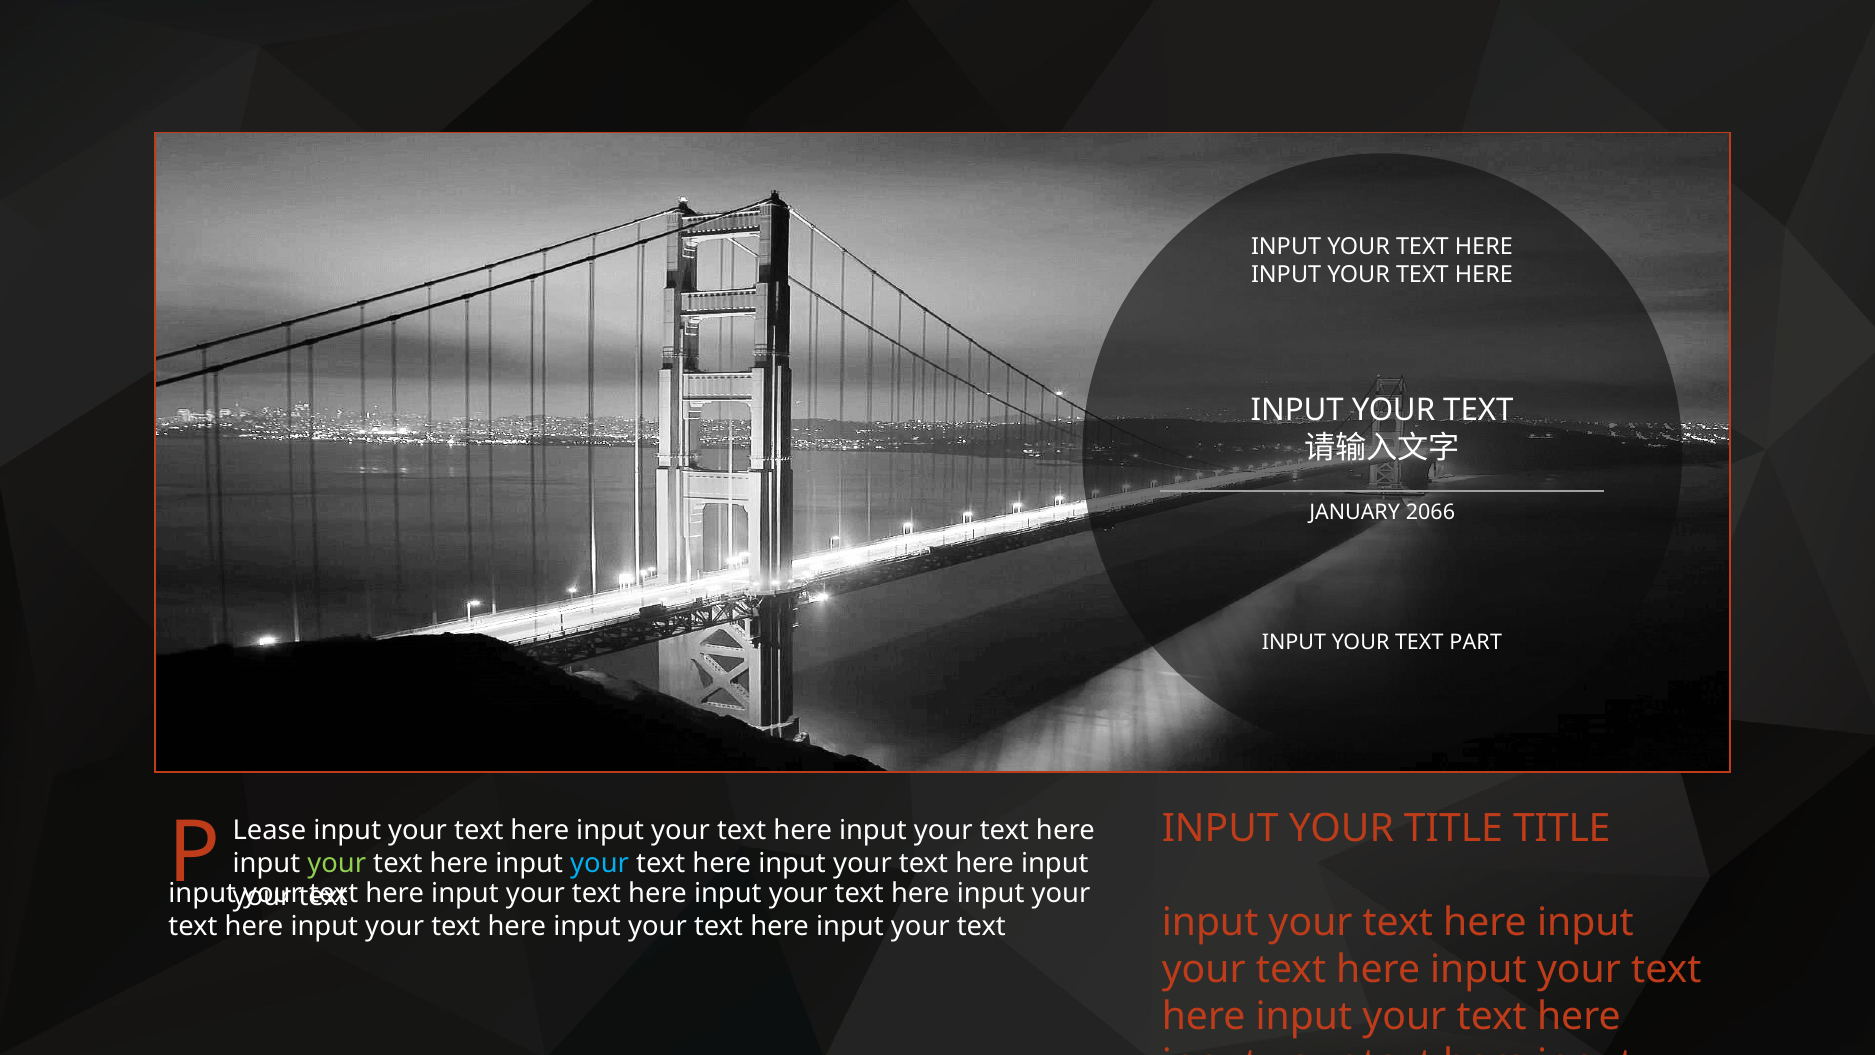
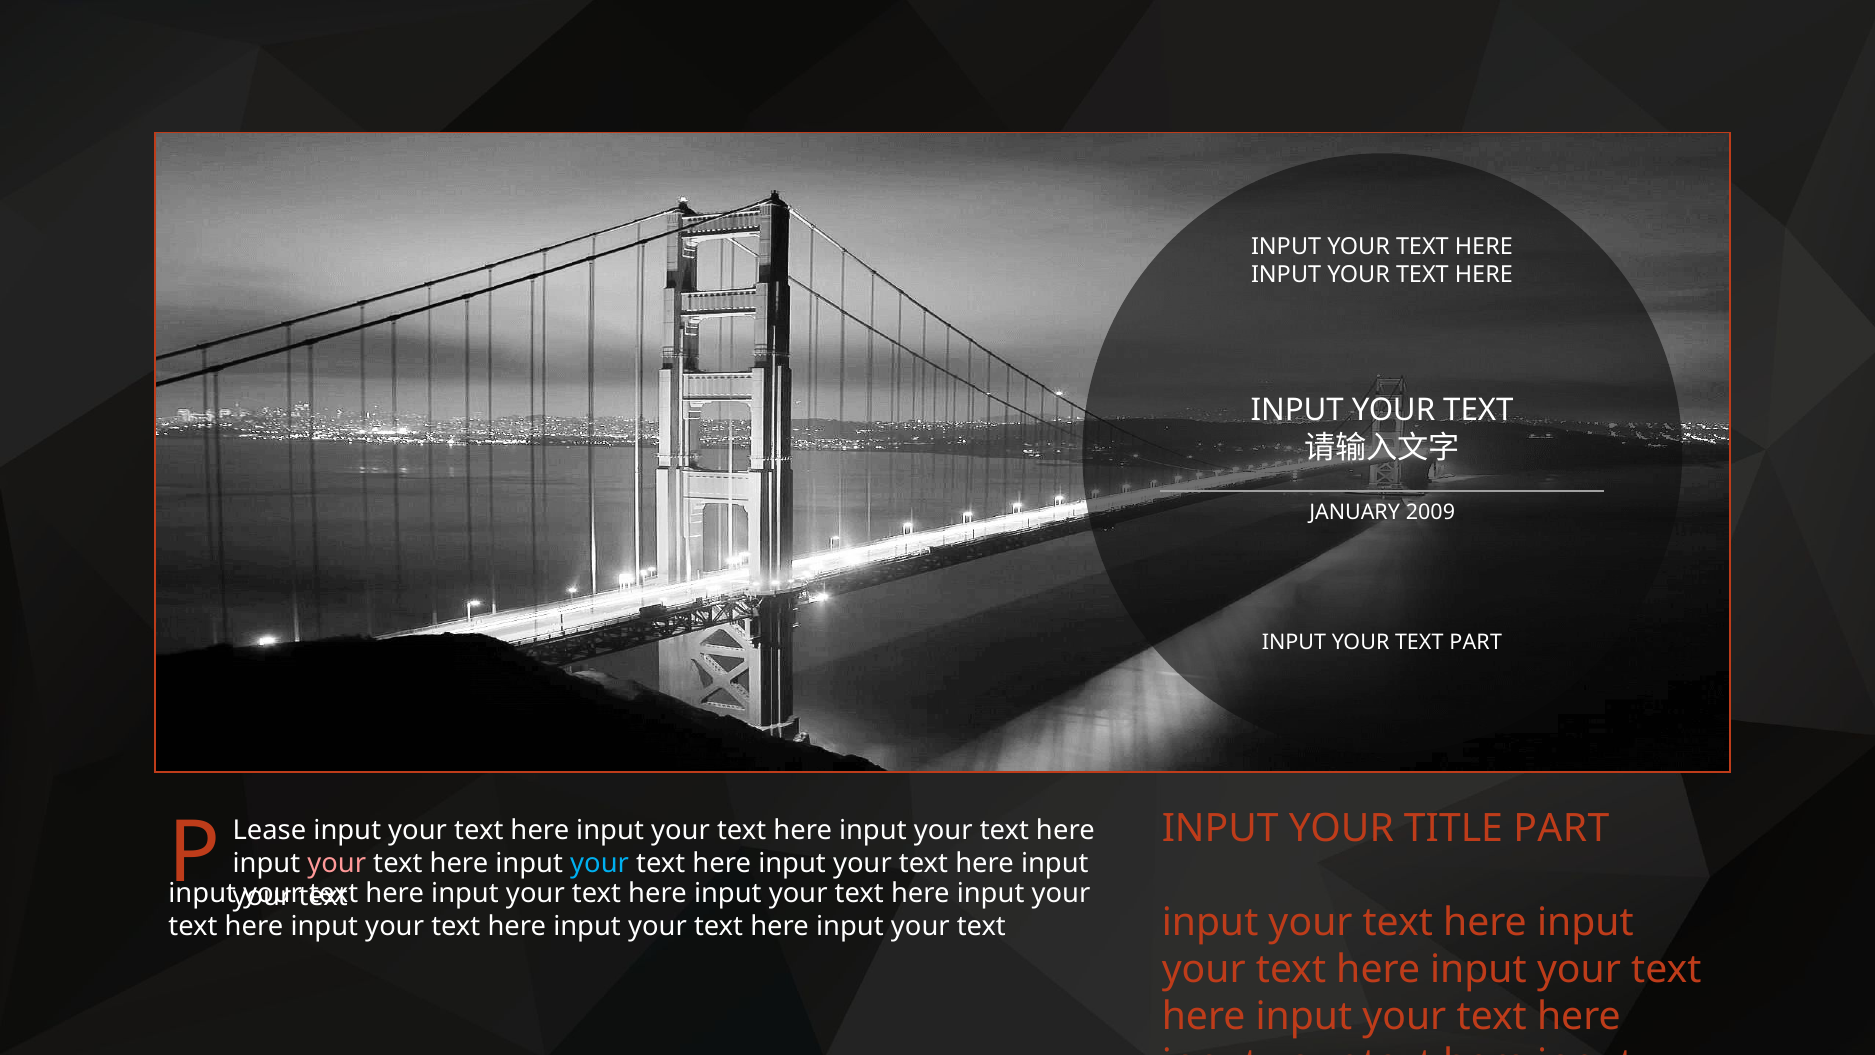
2066: 2066 -> 2009
TITLE TITLE: TITLE -> PART
your at (337, 863) colour: light green -> pink
